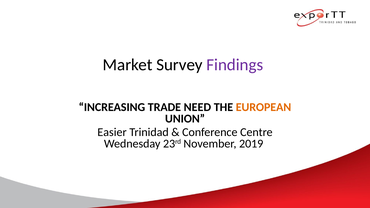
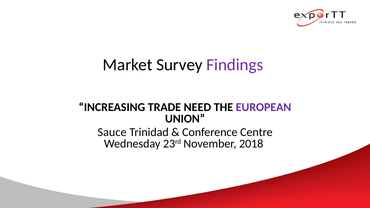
EUROPEAN colour: orange -> purple
Easier: Easier -> Sauce
2019: 2019 -> 2018
